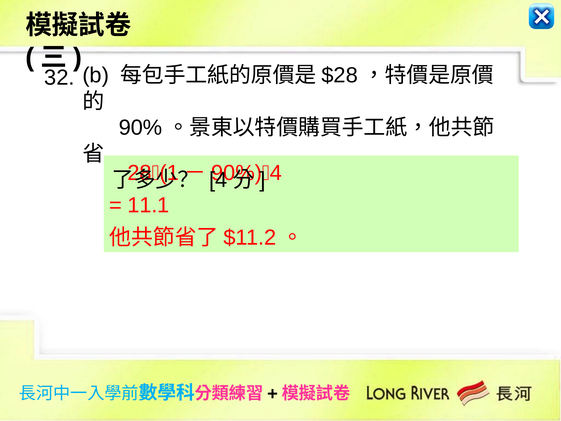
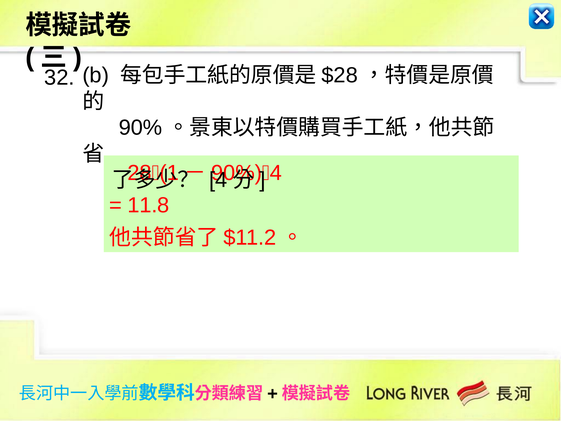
11.1: 11.1 -> 11.8
